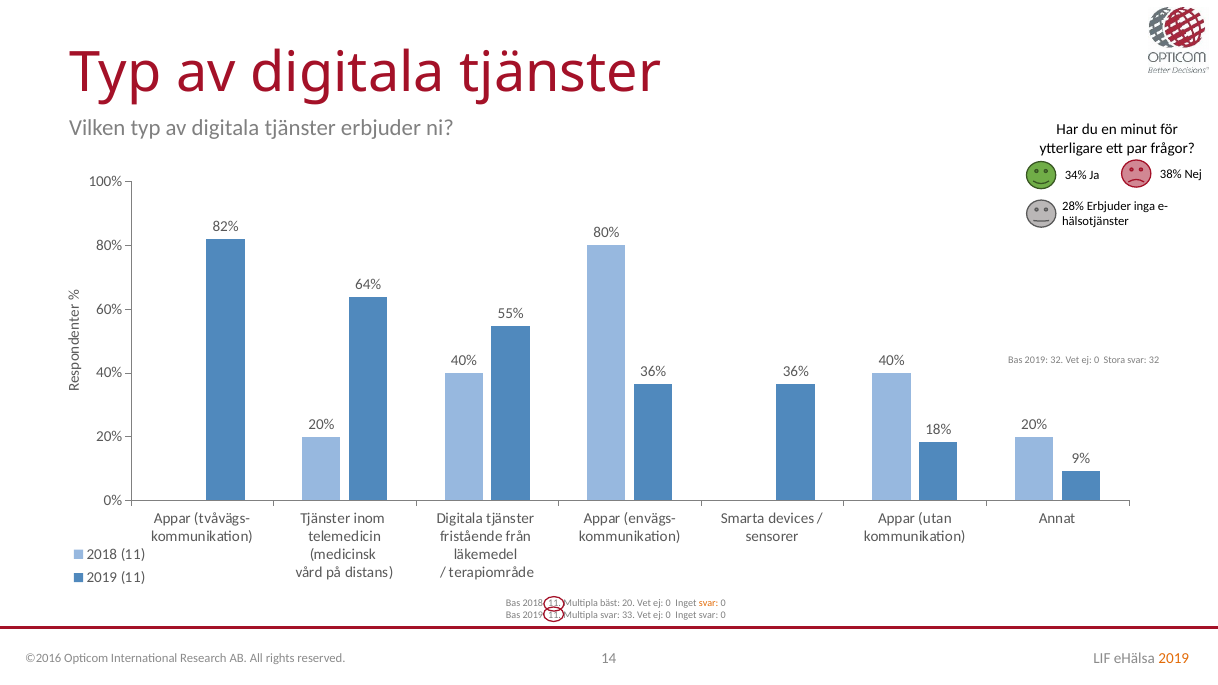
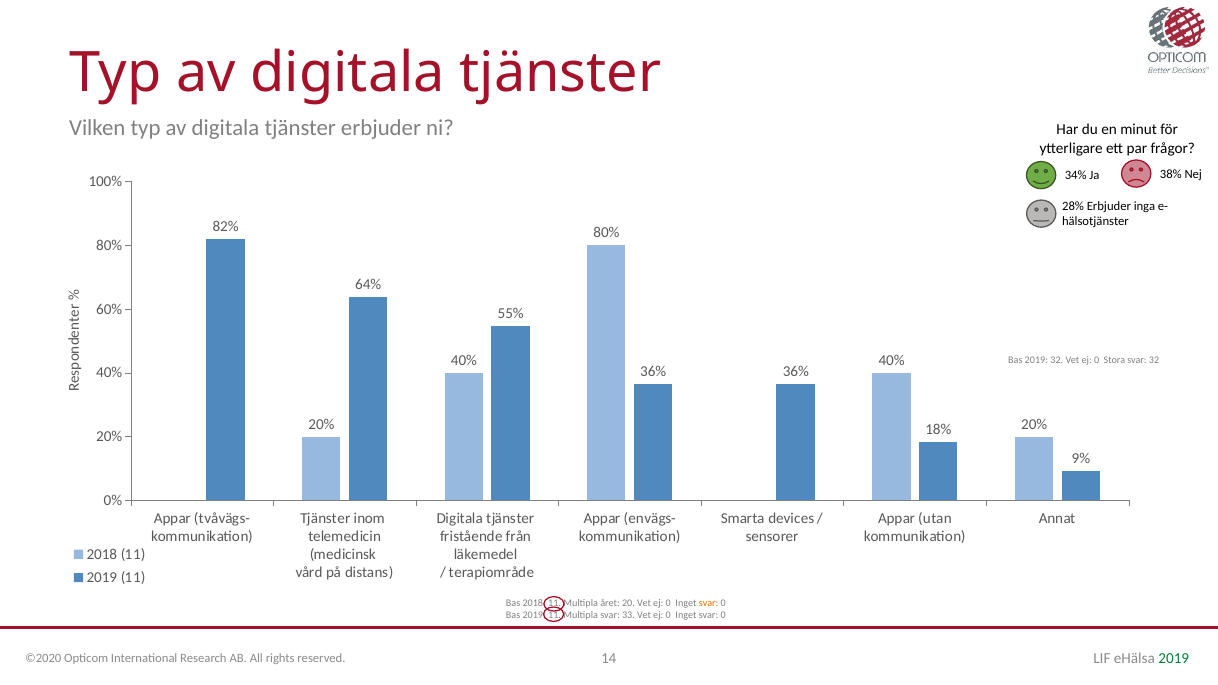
bäst: bäst -> året
2019 at (1174, 658) colour: orange -> green
©2016: ©2016 -> ©2020
